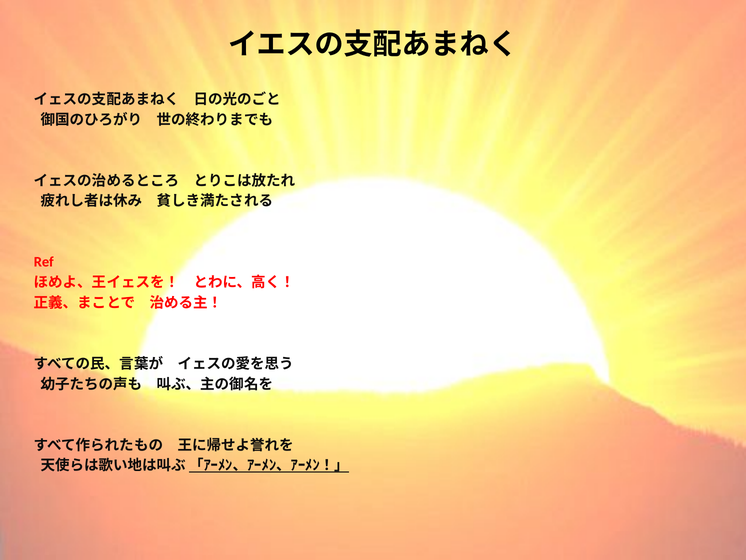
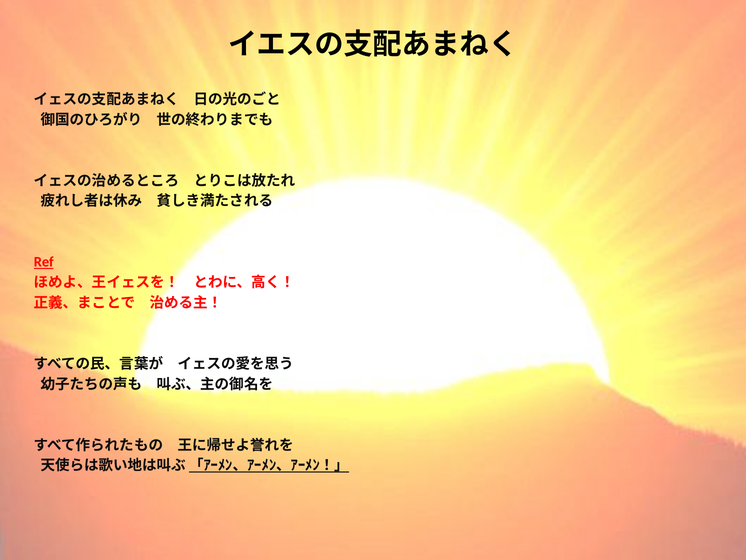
Ref underline: none -> present
